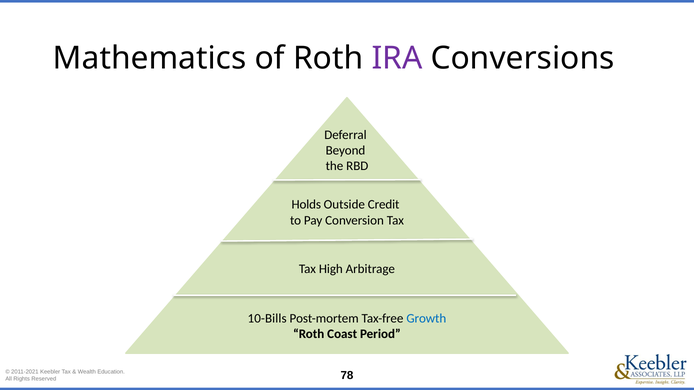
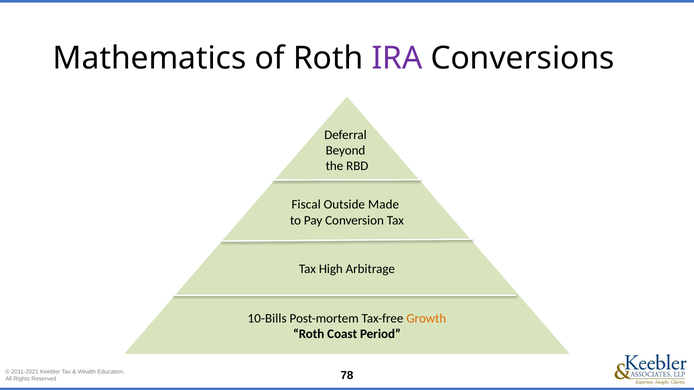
Holds: Holds -> Fiscal
Credit: Credit -> Made
Growth colour: blue -> orange
